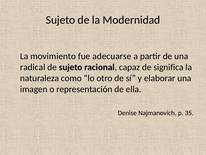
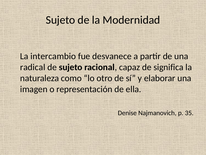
movimiento: movimiento -> intercambio
adecuarse: adecuarse -> desvanece
